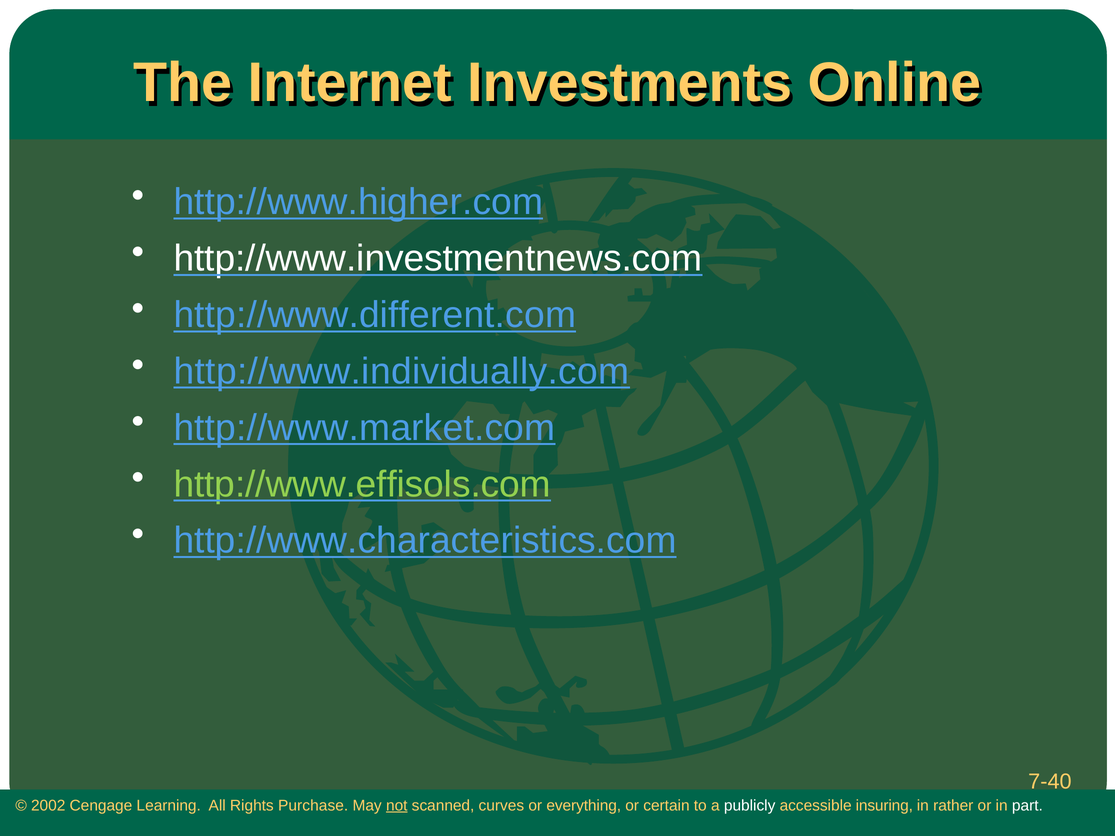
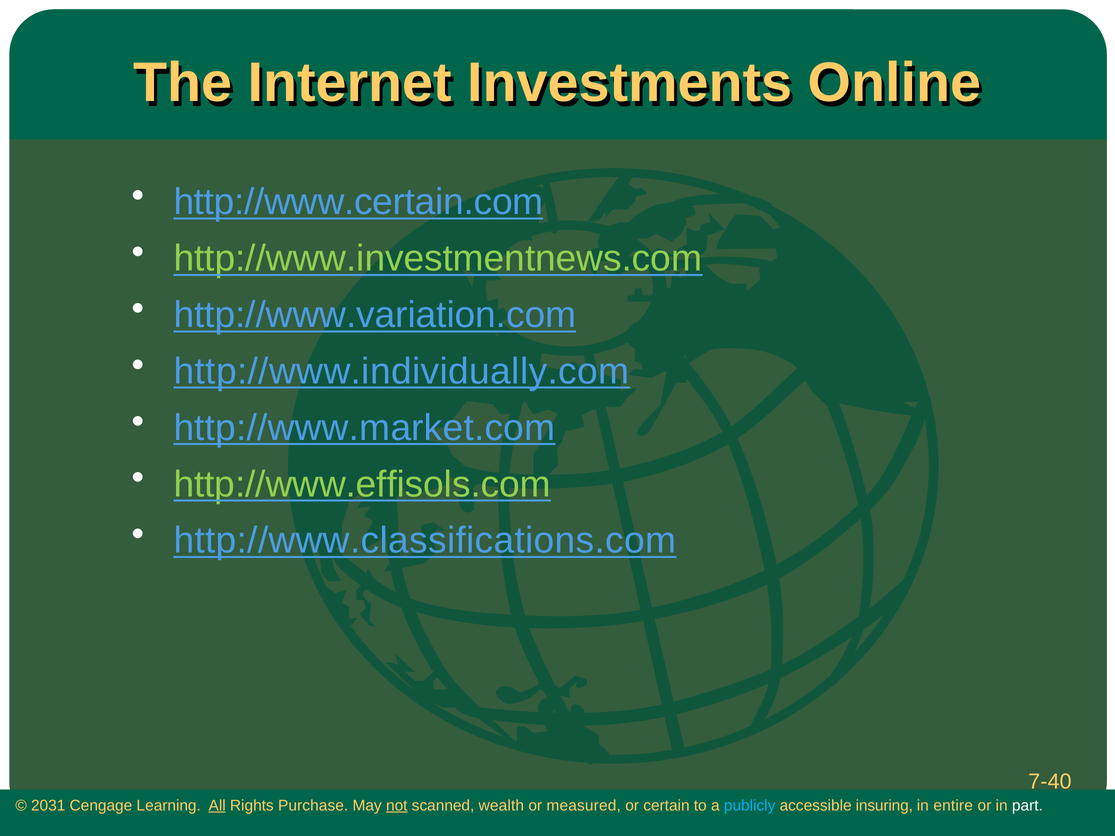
http://www.higher.com: http://www.higher.com -> http://www.certain.com
http://www.investmentnews.com colour: white -> light green
http://www.different.com: http://www.different.com -> http://www.variation.com
http://www.characteristics.com: http://www.characteristics.com -> http://www.classifications.com
2002: 2002 -> 2031
All underline: none -> present
curves: curves -> wealth
everything: everything -> measured
publicly colour: white -> light blue
rather: rather -> entire
